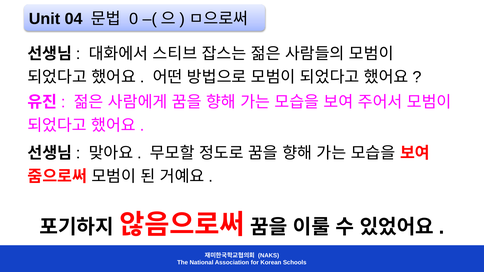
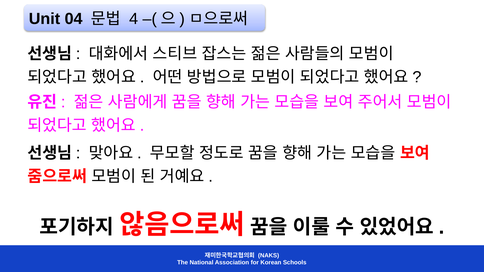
0: 0 -> 4
